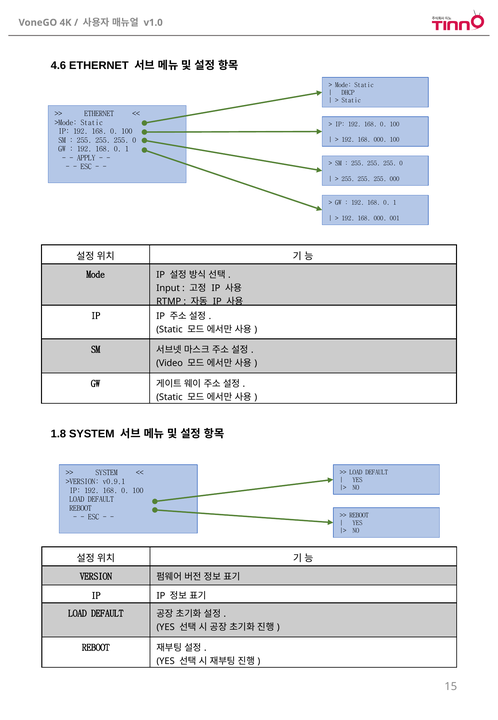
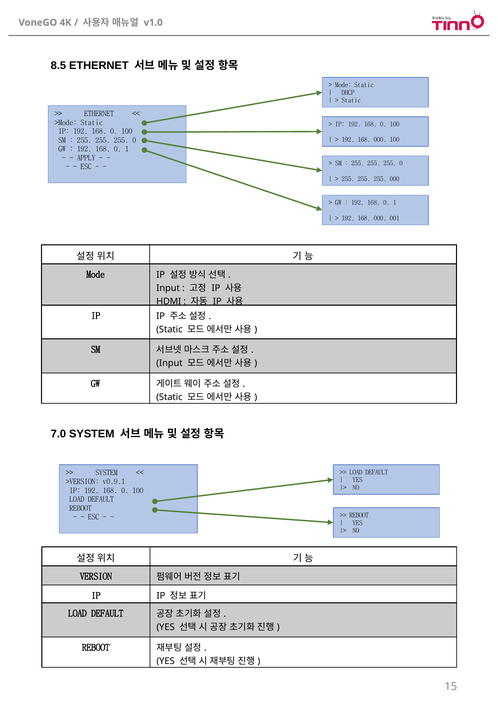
4.6: 4.6 -> 8.5
RTMP: RTMP -> HDMI
Video at (170, 363): Video -> Input
1.8: 1.8 -> 7.0
